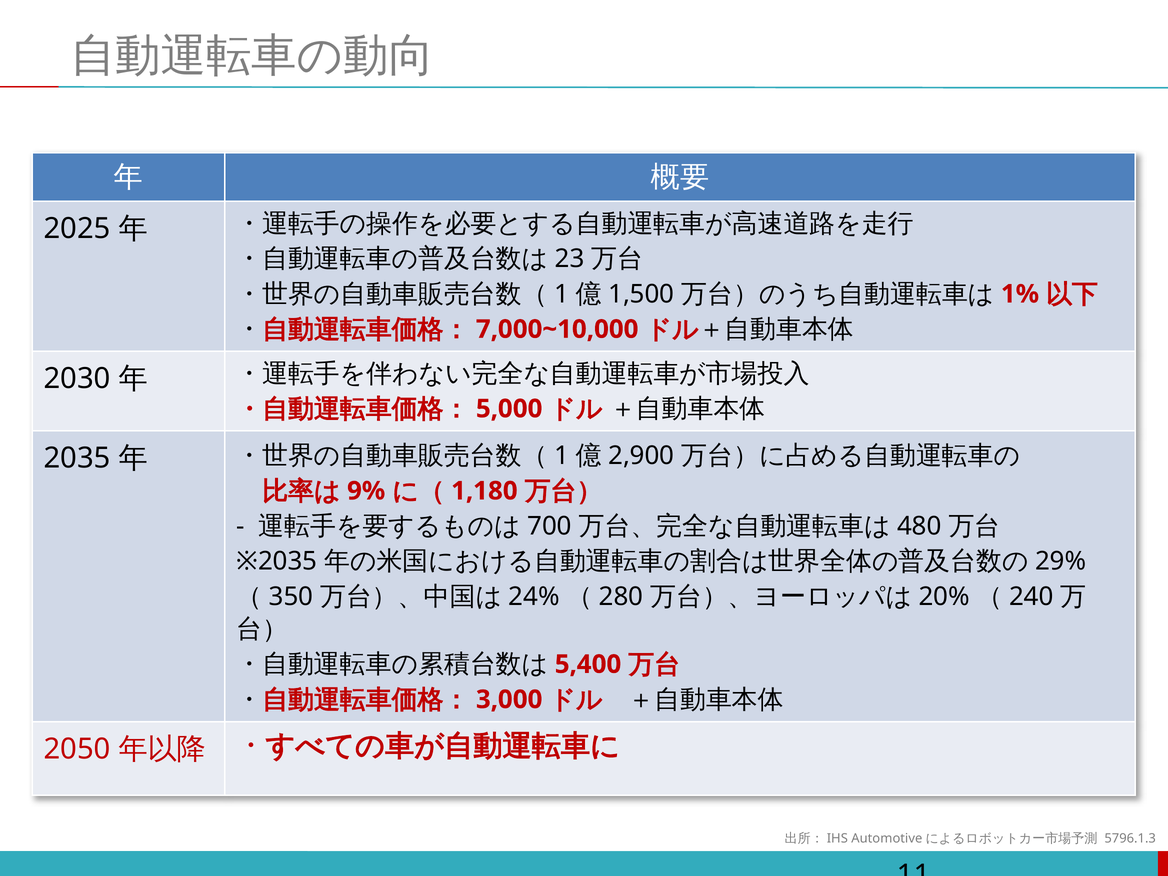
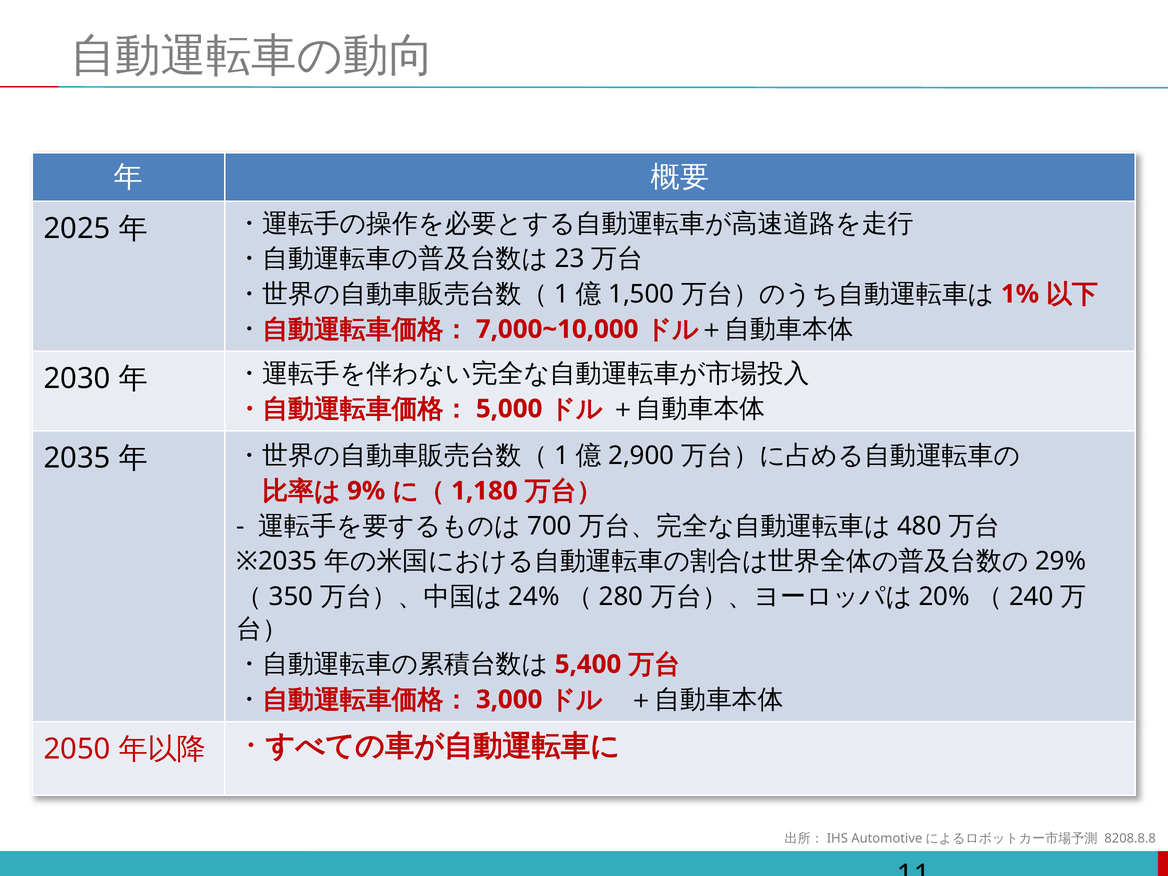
5796.1.3: 5796.1.3 -> 8208.8.8
